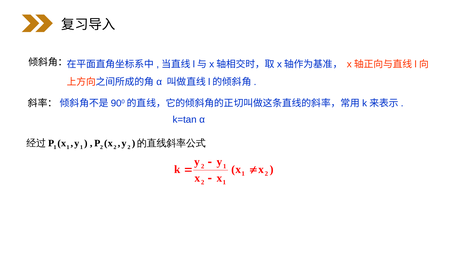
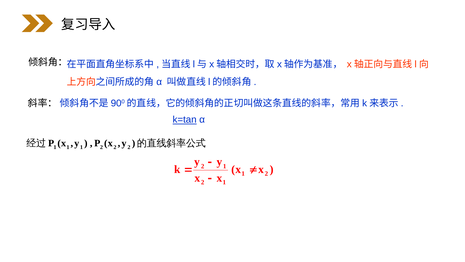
k=tan underline: none -> present
